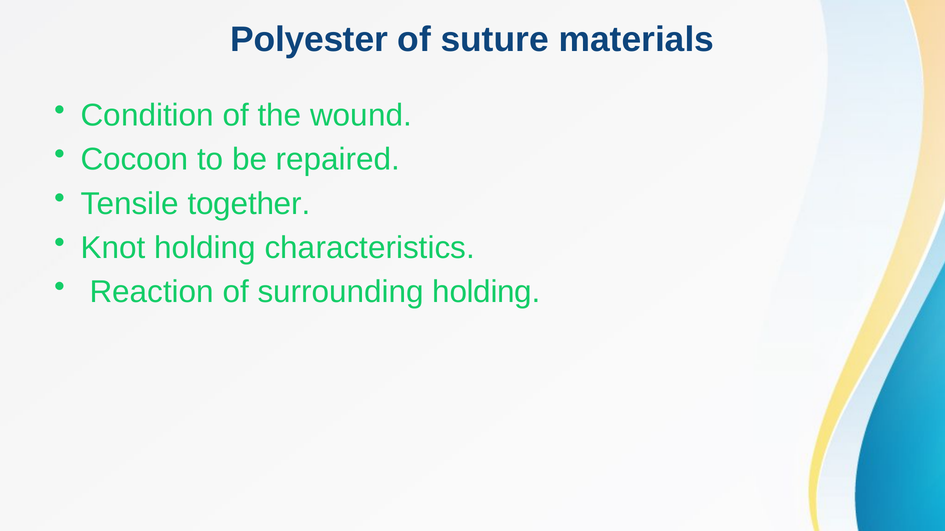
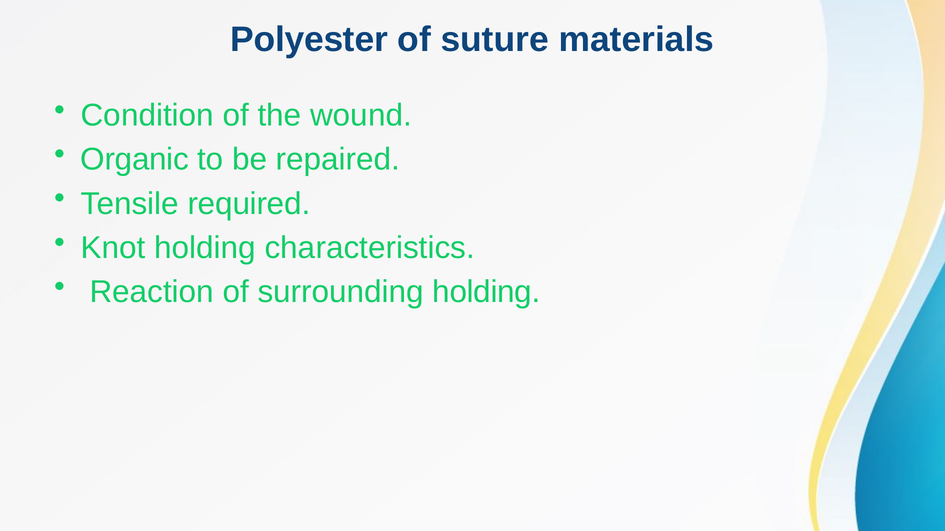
Cocoon: Cocoon -> Organic
together: together -> required
